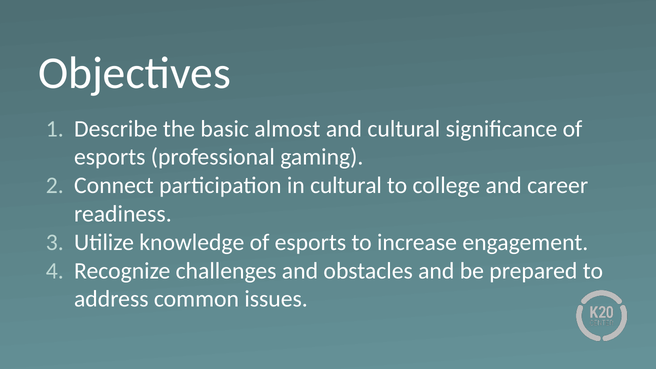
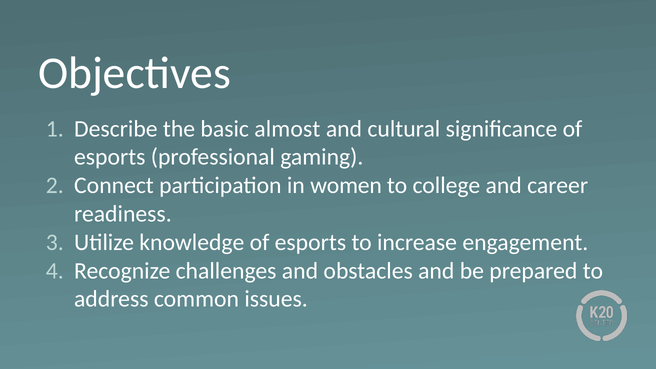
in cultural: cultural -> women
